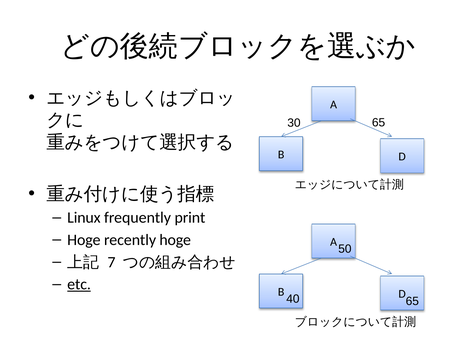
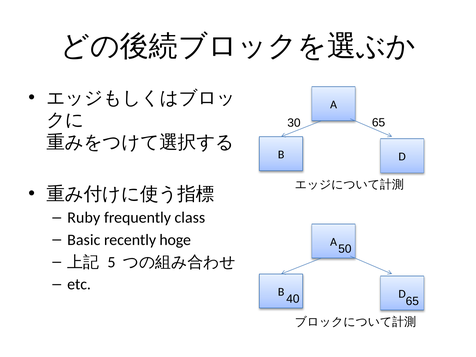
Linux: Linux -> Ruby
print: print -> class
Hoge at (84, 240): Hoge -> Basic
7: 7 -> 5
etc underline: present -> none
